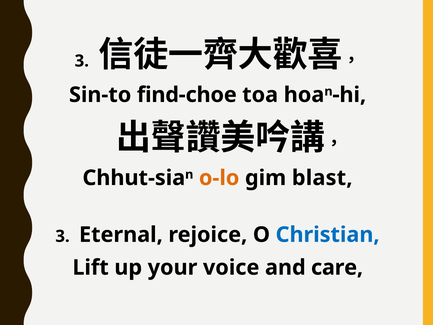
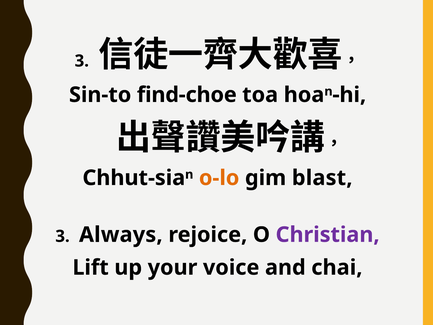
Eternal: Eternal -> Always
Christian colour: blue -> purple
care: care -> chai
